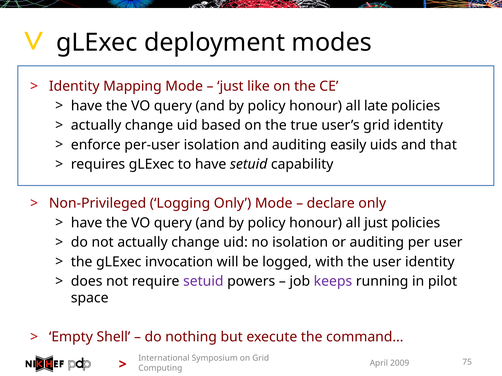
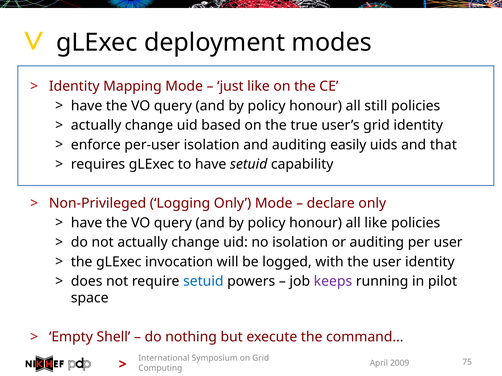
late: late -> still
all just: just -> like
setuid at (203, 282) colour: purple -> blue
